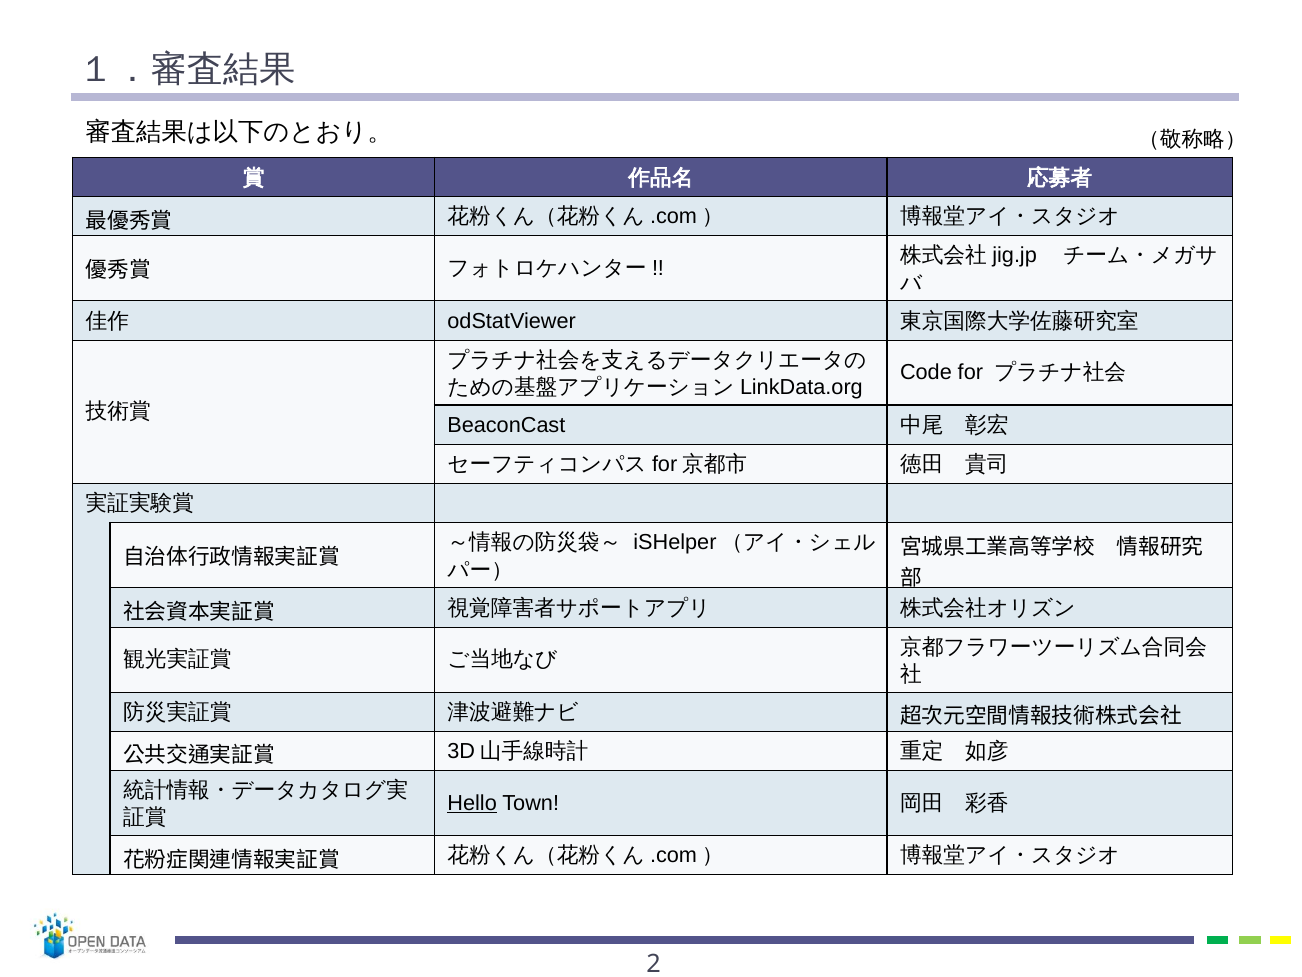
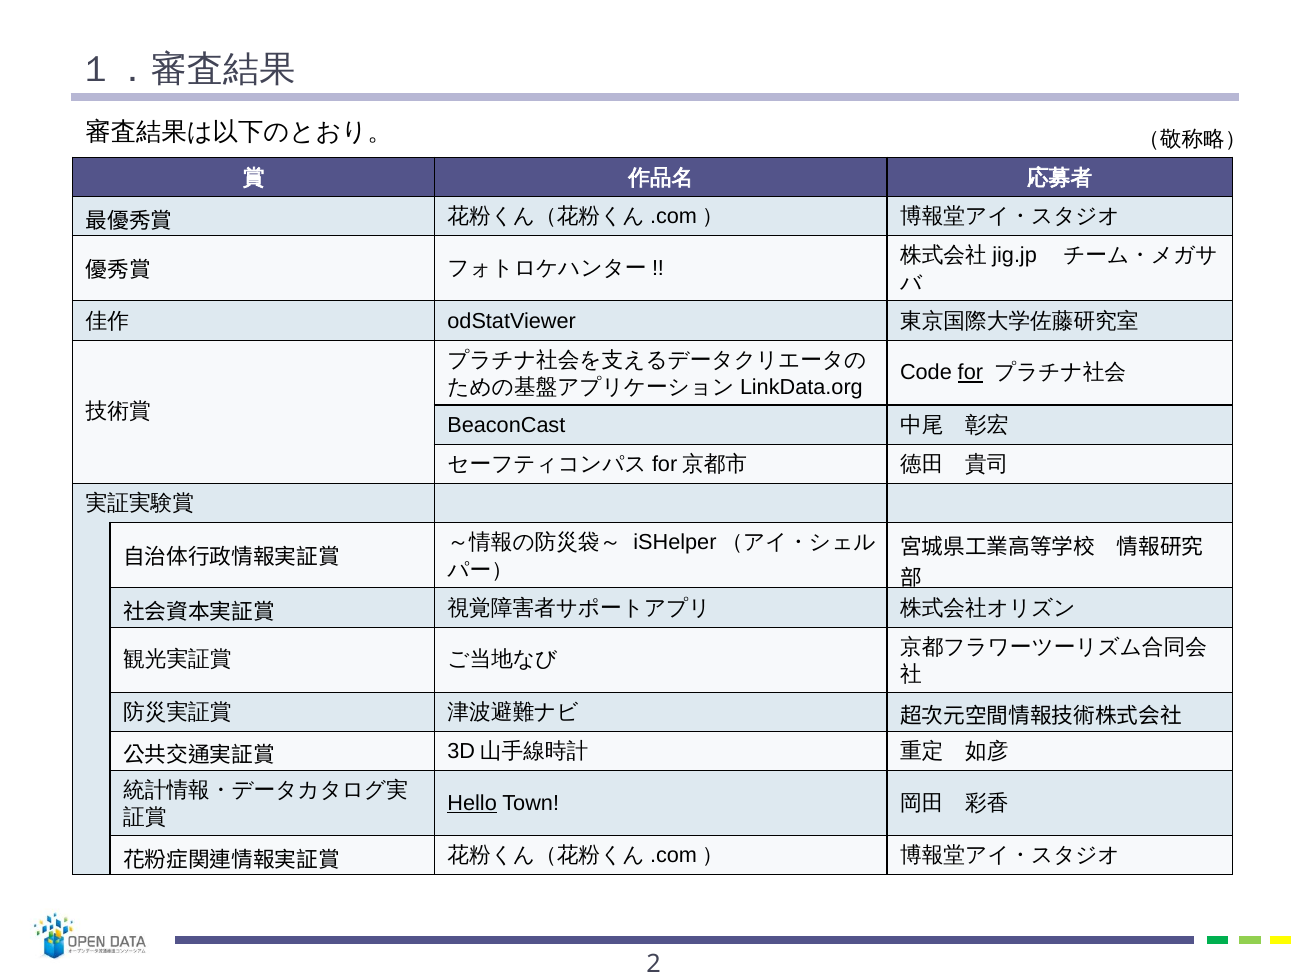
for underline: none -> present
